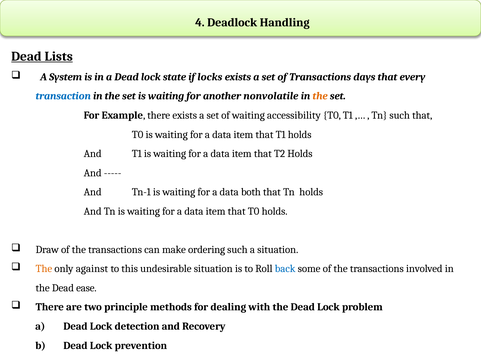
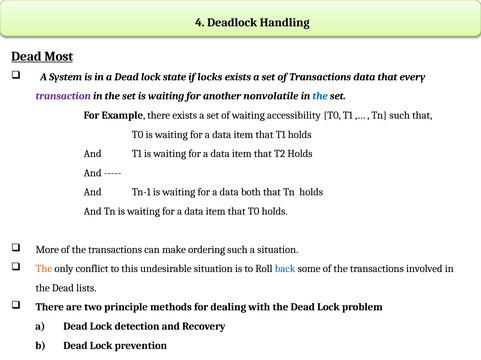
Lists: Lists -> Most
Transactions days: days -> data
transaction colour: blue -> purple
the at (320, 96) colour: orange -> blue
Draw: Draw -> More
against: against -> conflict
ease: ease -> lists
